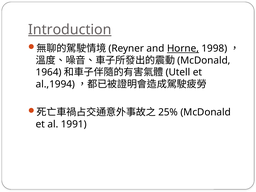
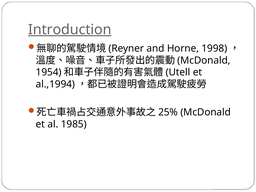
Horne underline: present -> none
1964: 1964 -> 1954
1991: 1991 -> 1985
